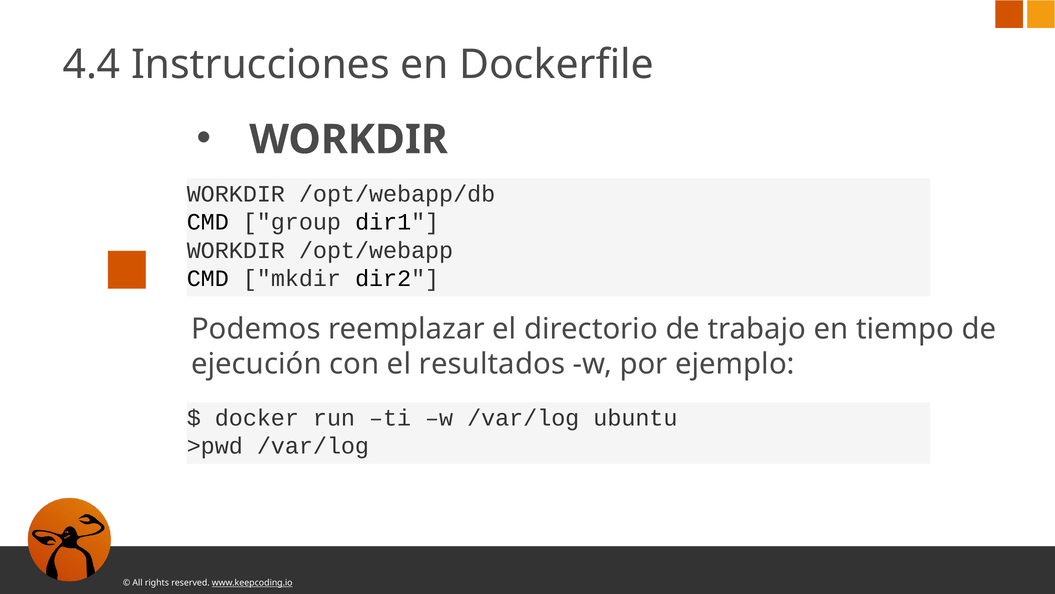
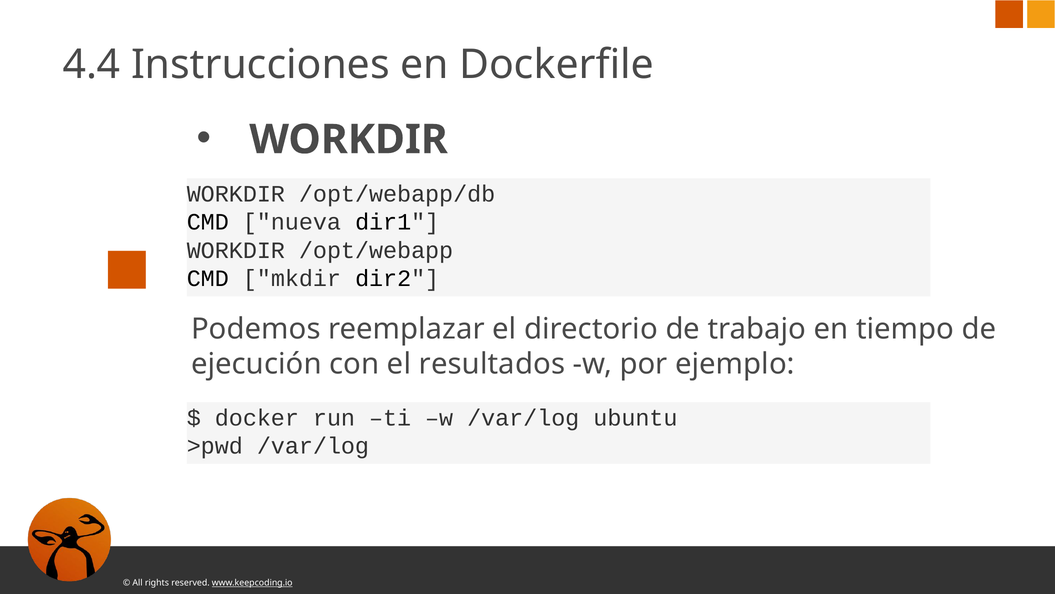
group: group -> nueva
